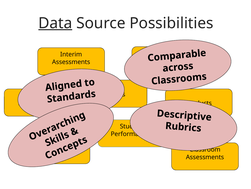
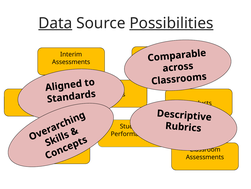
Possibilities underline: none -> present
